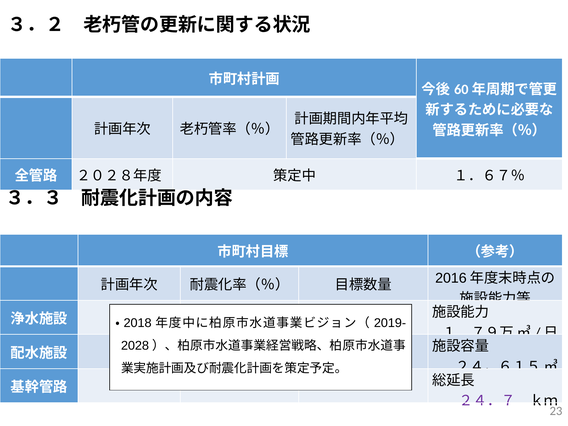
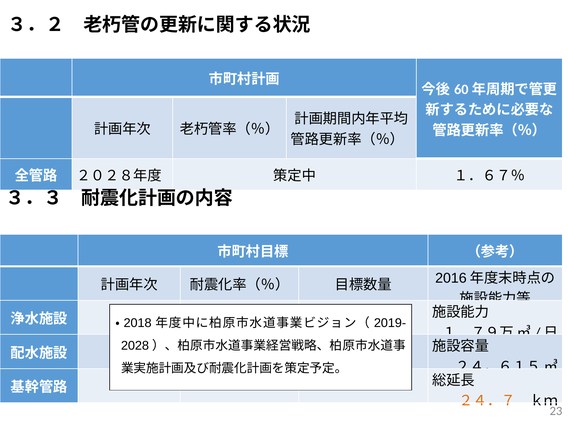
２４．７ colour: purple -> orange
